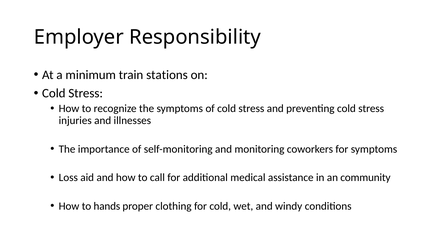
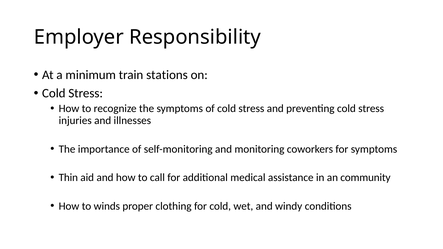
Loss: Loss -> Thin
hands: hands -> winds
